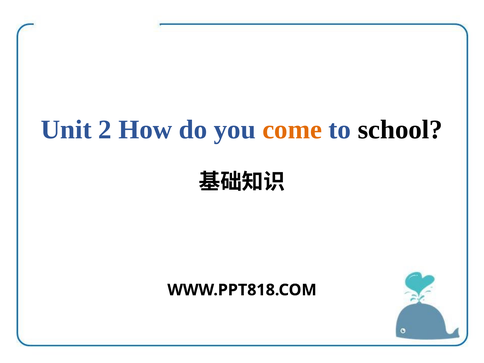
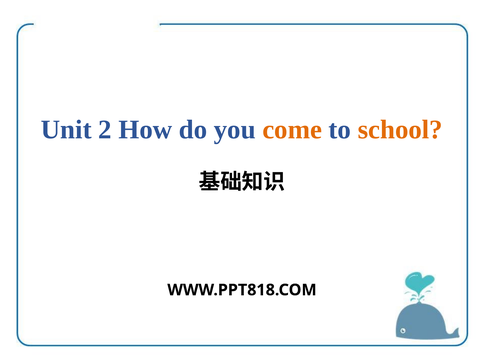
school colour: black -> orange
